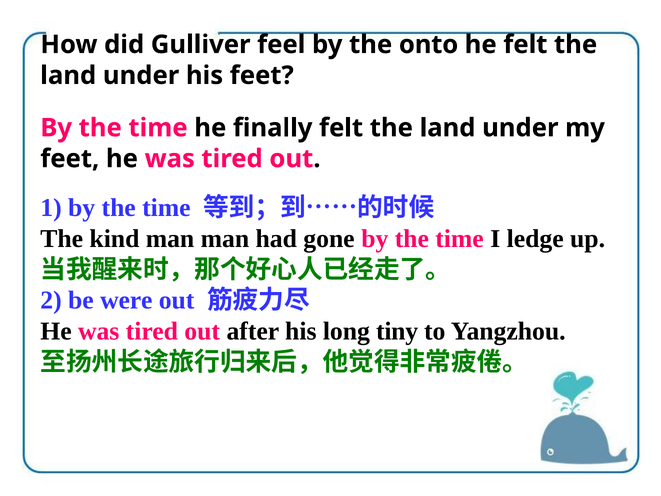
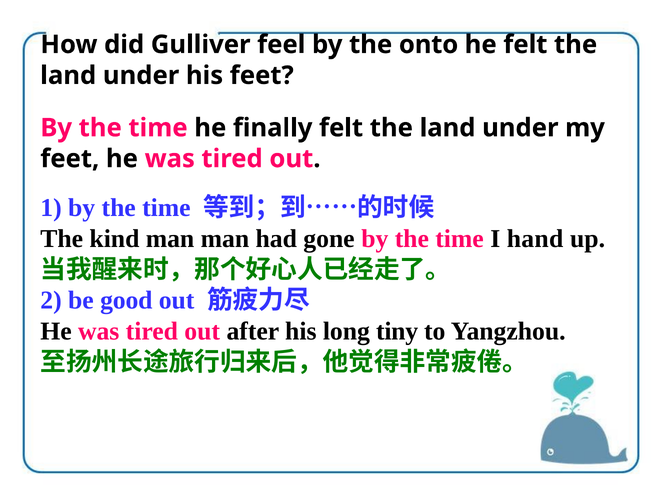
ledge: ledge -> hand
were: were -> good
